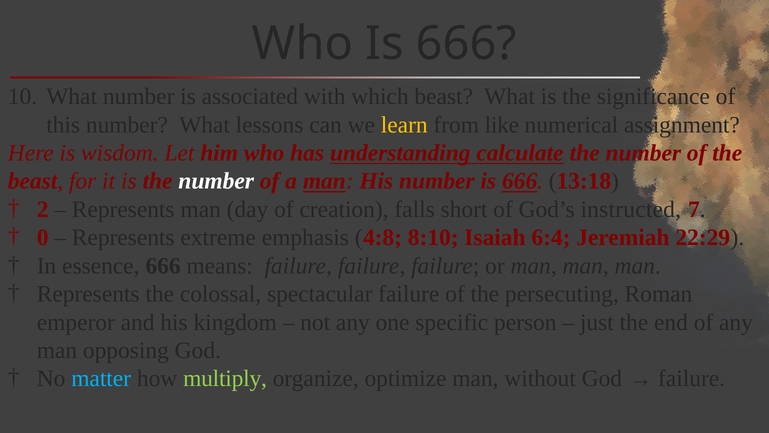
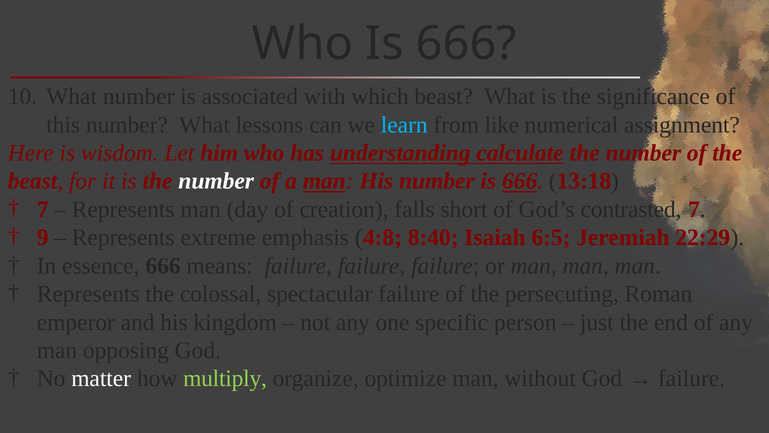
learn colour: yellow -> light blue
2 at (43, 209): 2 -> 7
instructed: instructed -> contrasted
0: 0 -> 9
8:10: 8:10 -> 8:40
6:4: 6:4 -> 6:5
matter colour: light blue -> white
